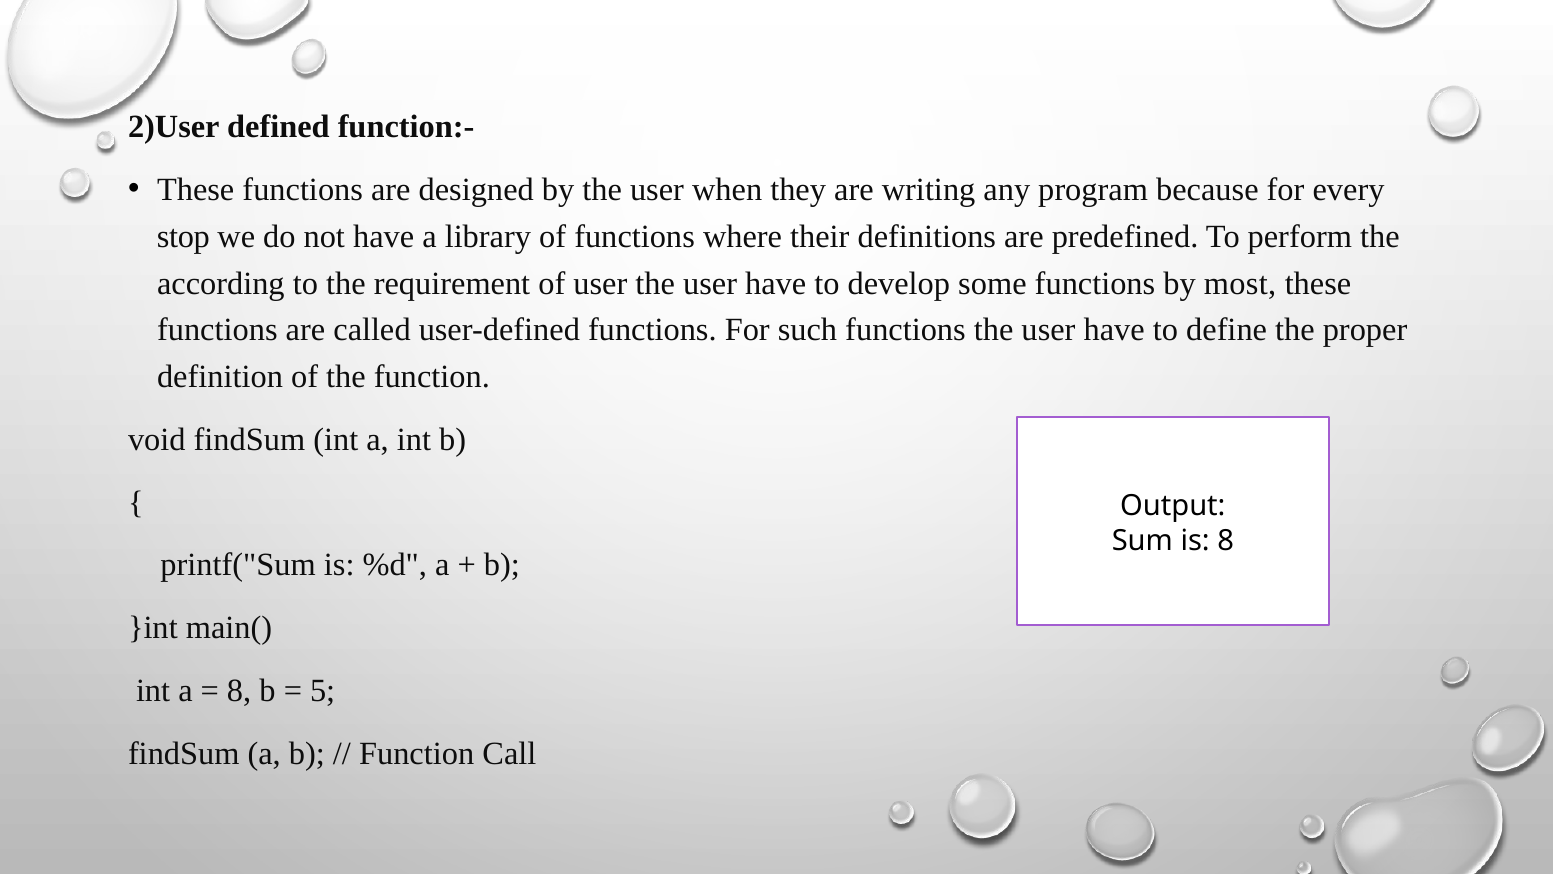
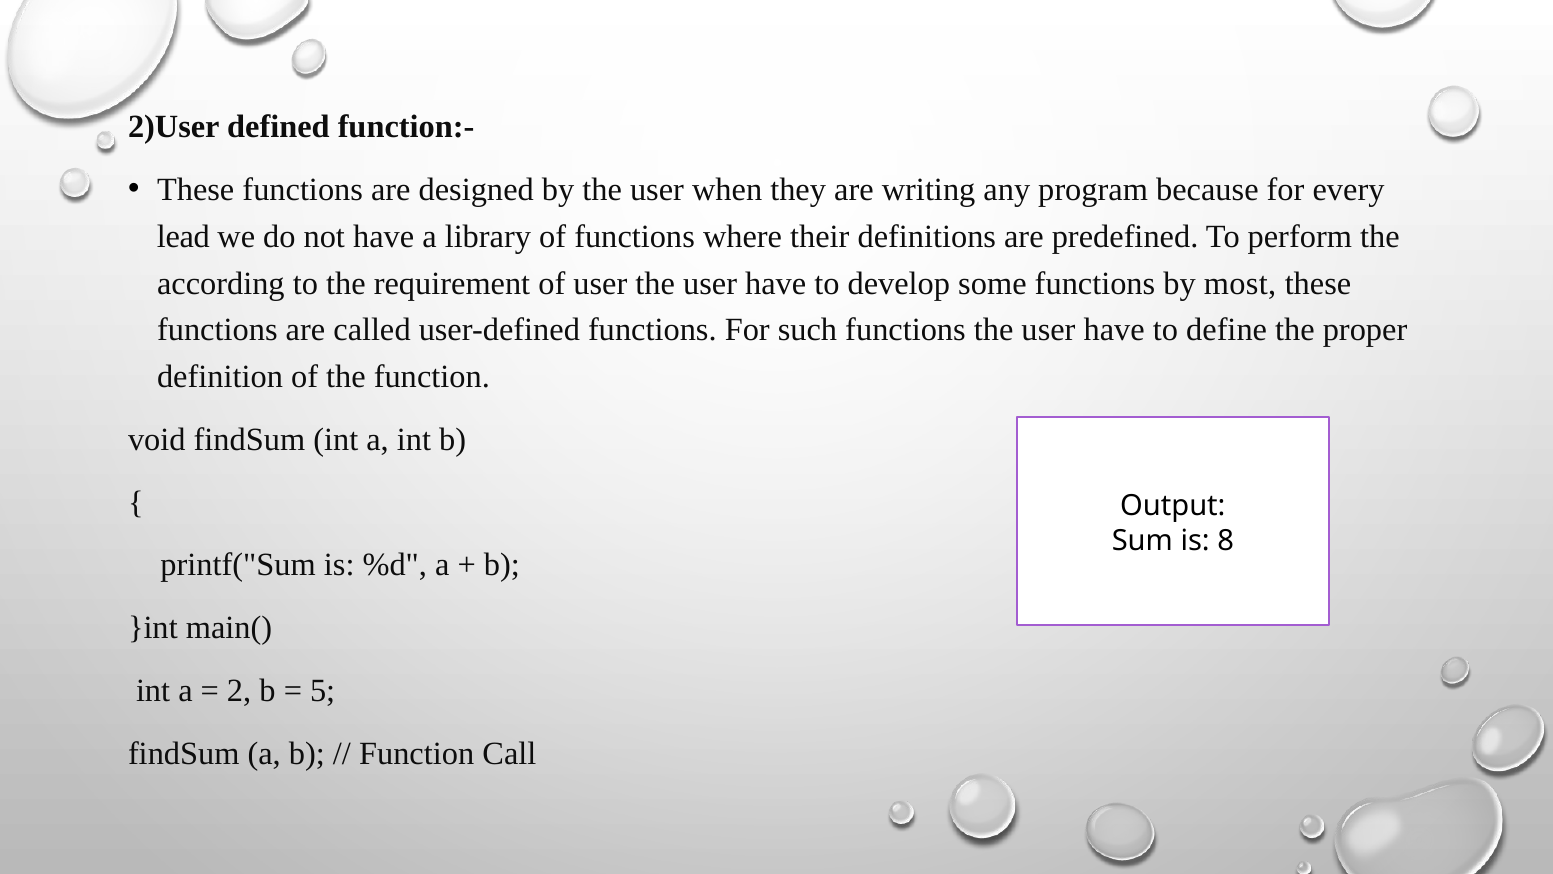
stop: stop -> lead
8 at (239, 691): 8 -> 2
